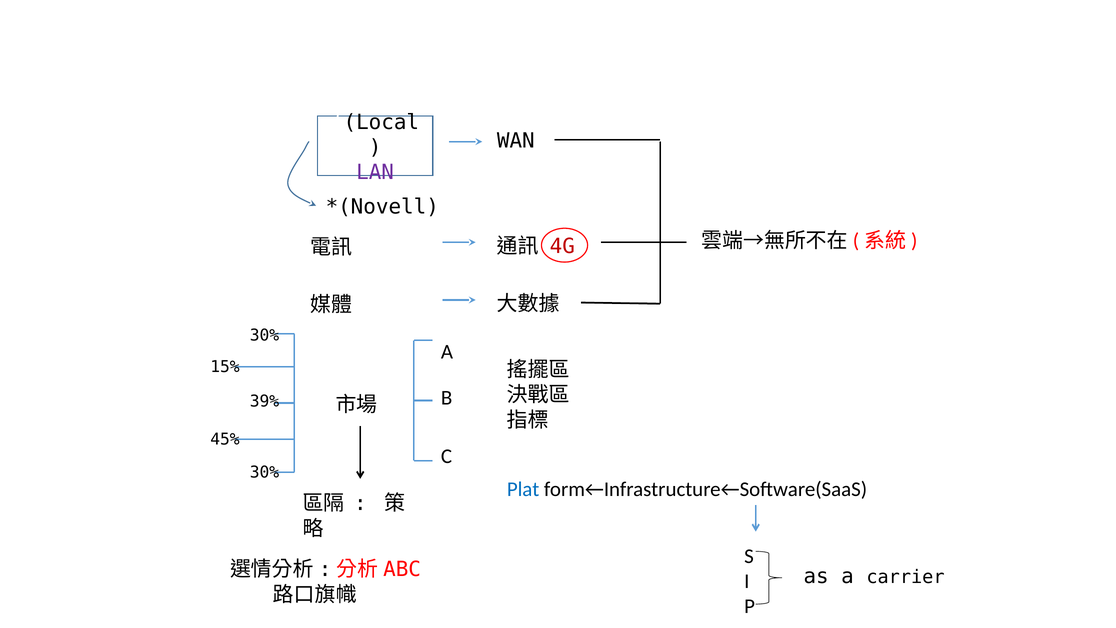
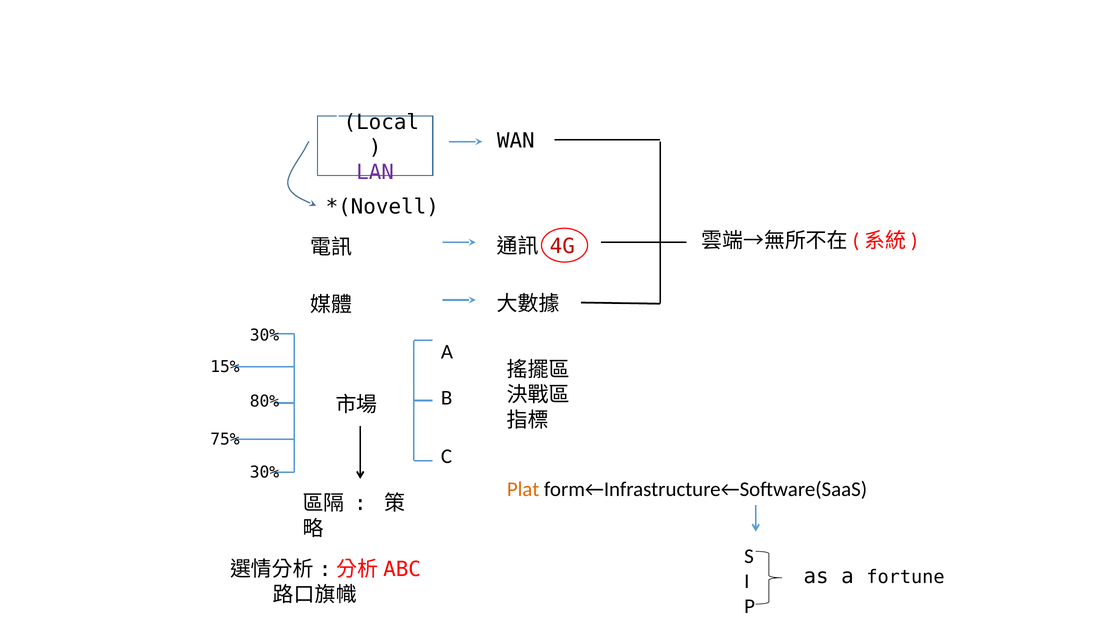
39%: 39% -> 80%
45%: 45% -> 75%
Plat colour: blue -> orange
carrier: carrier -> fortune
